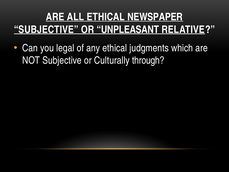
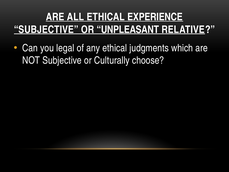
NEWSPAPER: NEWSPAPER -> EXPERIENCE
through: through -> choose
